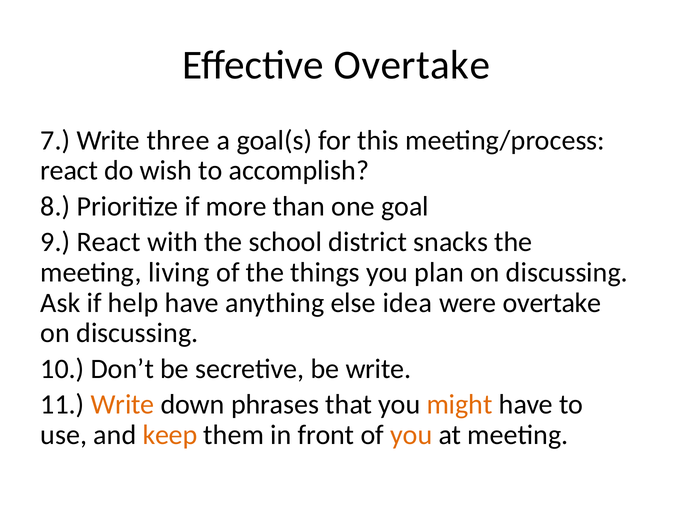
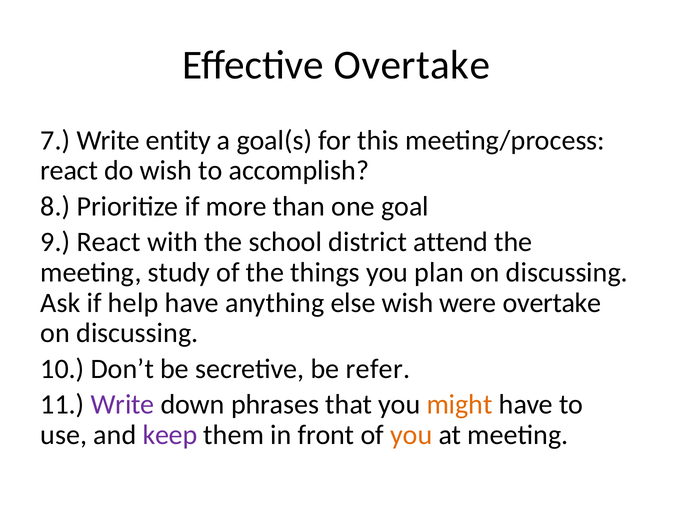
three: three -> entity
snacks: snacks -> attend
living: living -> study
else idea: idea -> wish
be write: write -> refer
Write at (123, 404) colour: orange -> purple
keep colour: orange -> purple
